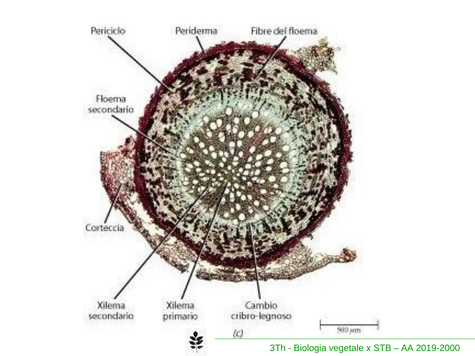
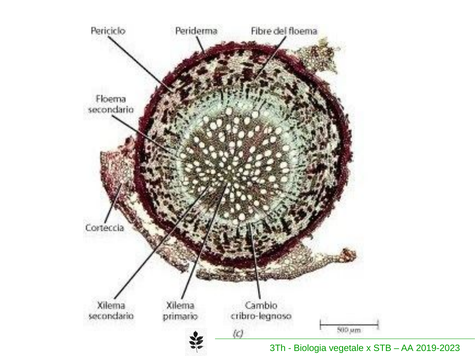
2019-2000: 2019-2000 -> 2019-2023
